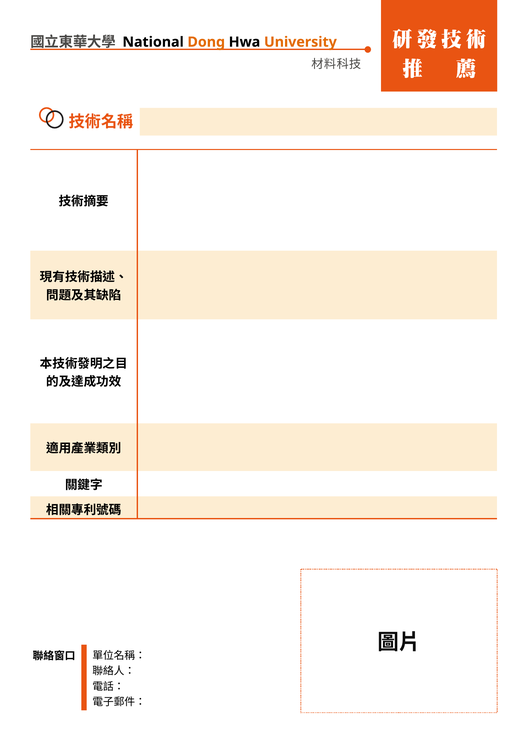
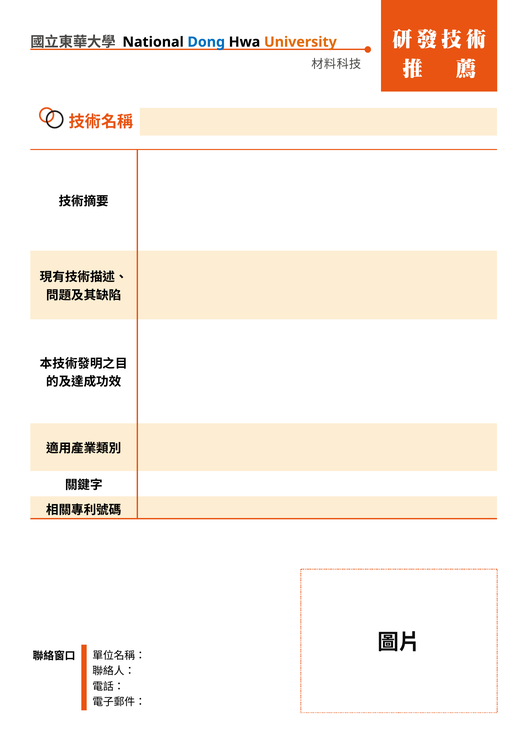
Dong colour: orange -> blue
